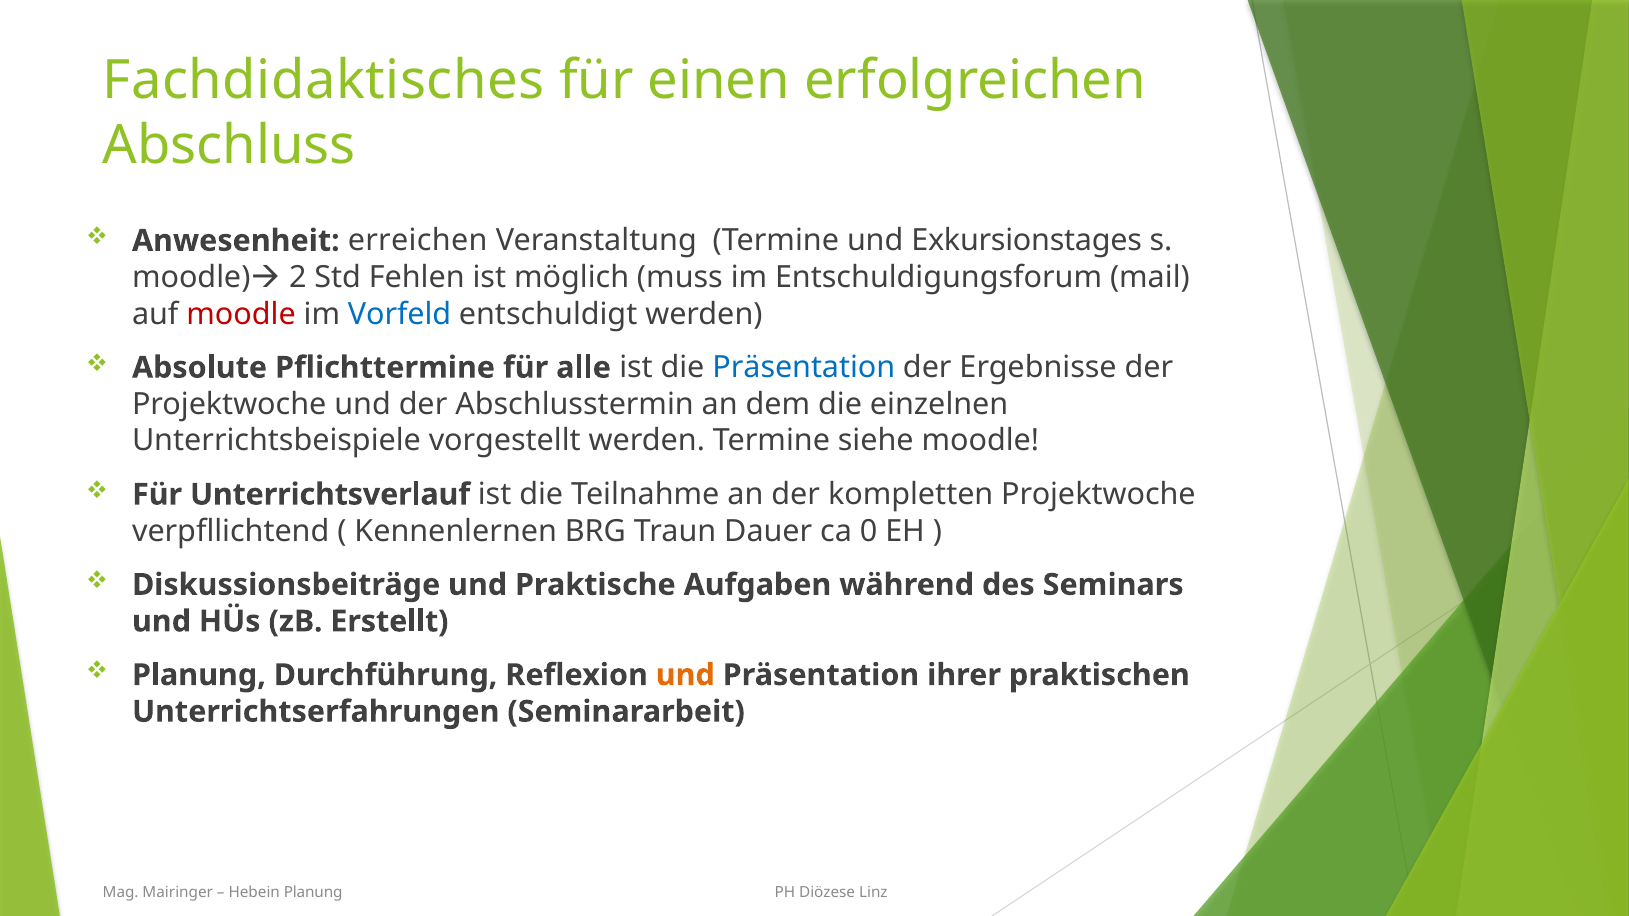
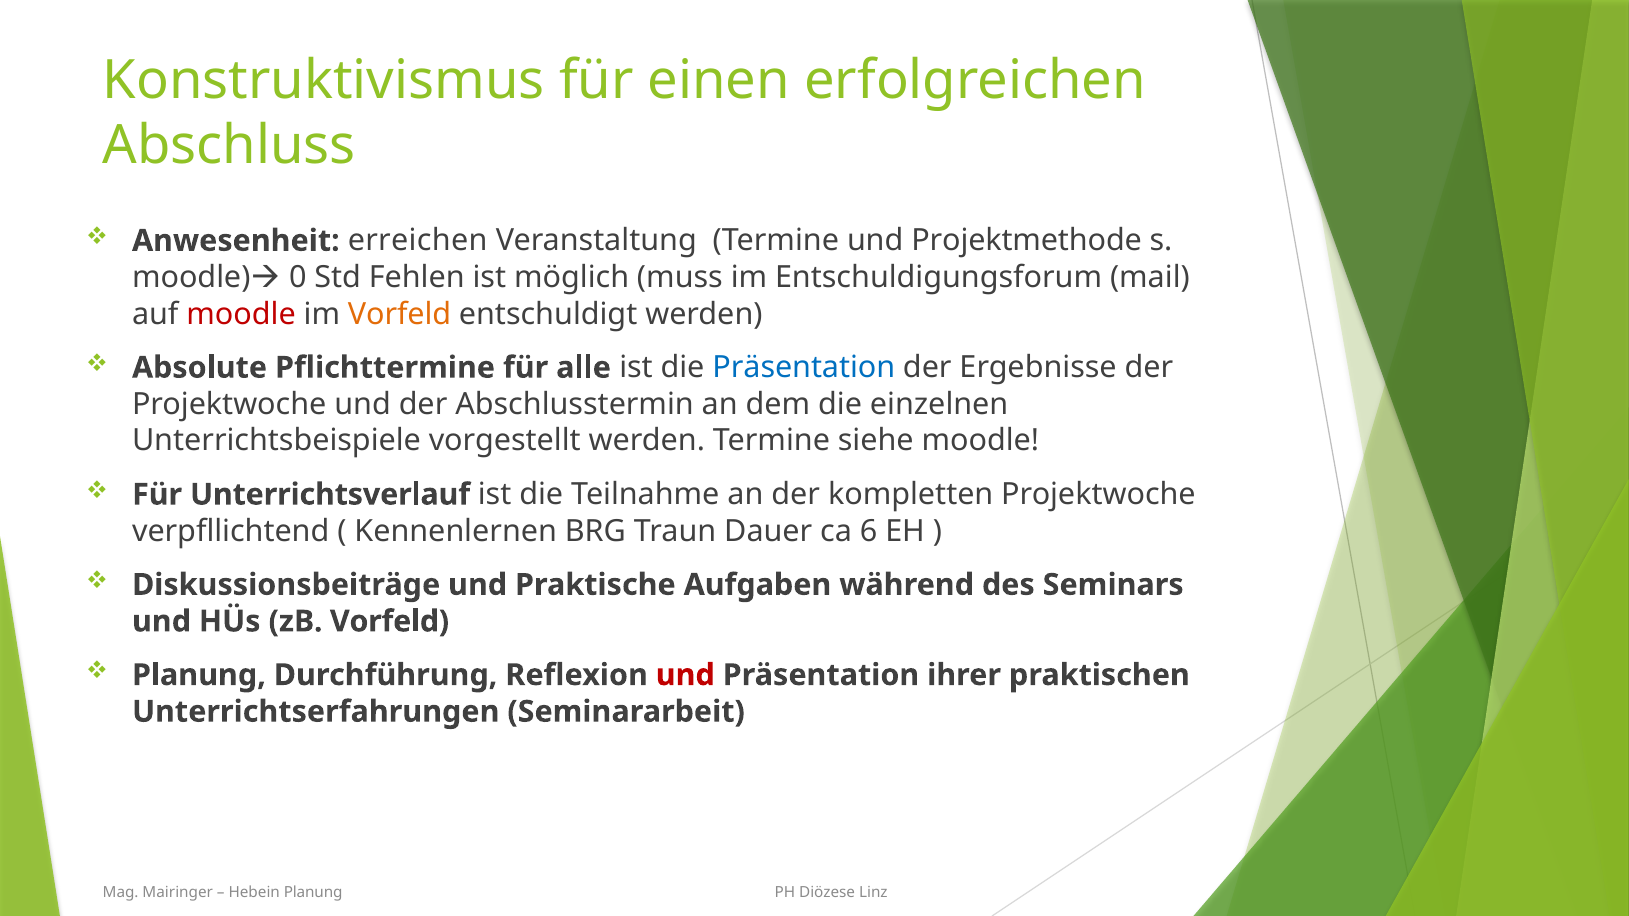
Fachdidaktisches: Fachdidaktisches -> Konstruktivismus
Exkursionstages: Exkursionstages -> Projektmethode
2: 2 -> 0
Vorfeld at (400, 314) colour: blue -> orange
0: 0 -> 6
zB Erstellt: Erstellt -> Vorfeld
und at (685, 675) colour: orange -> red
